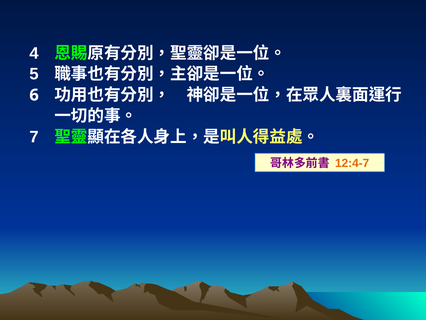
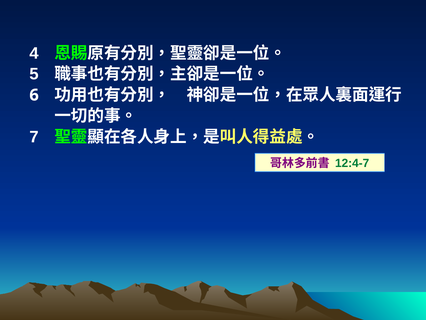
12:4-7 colour: orange -> green
